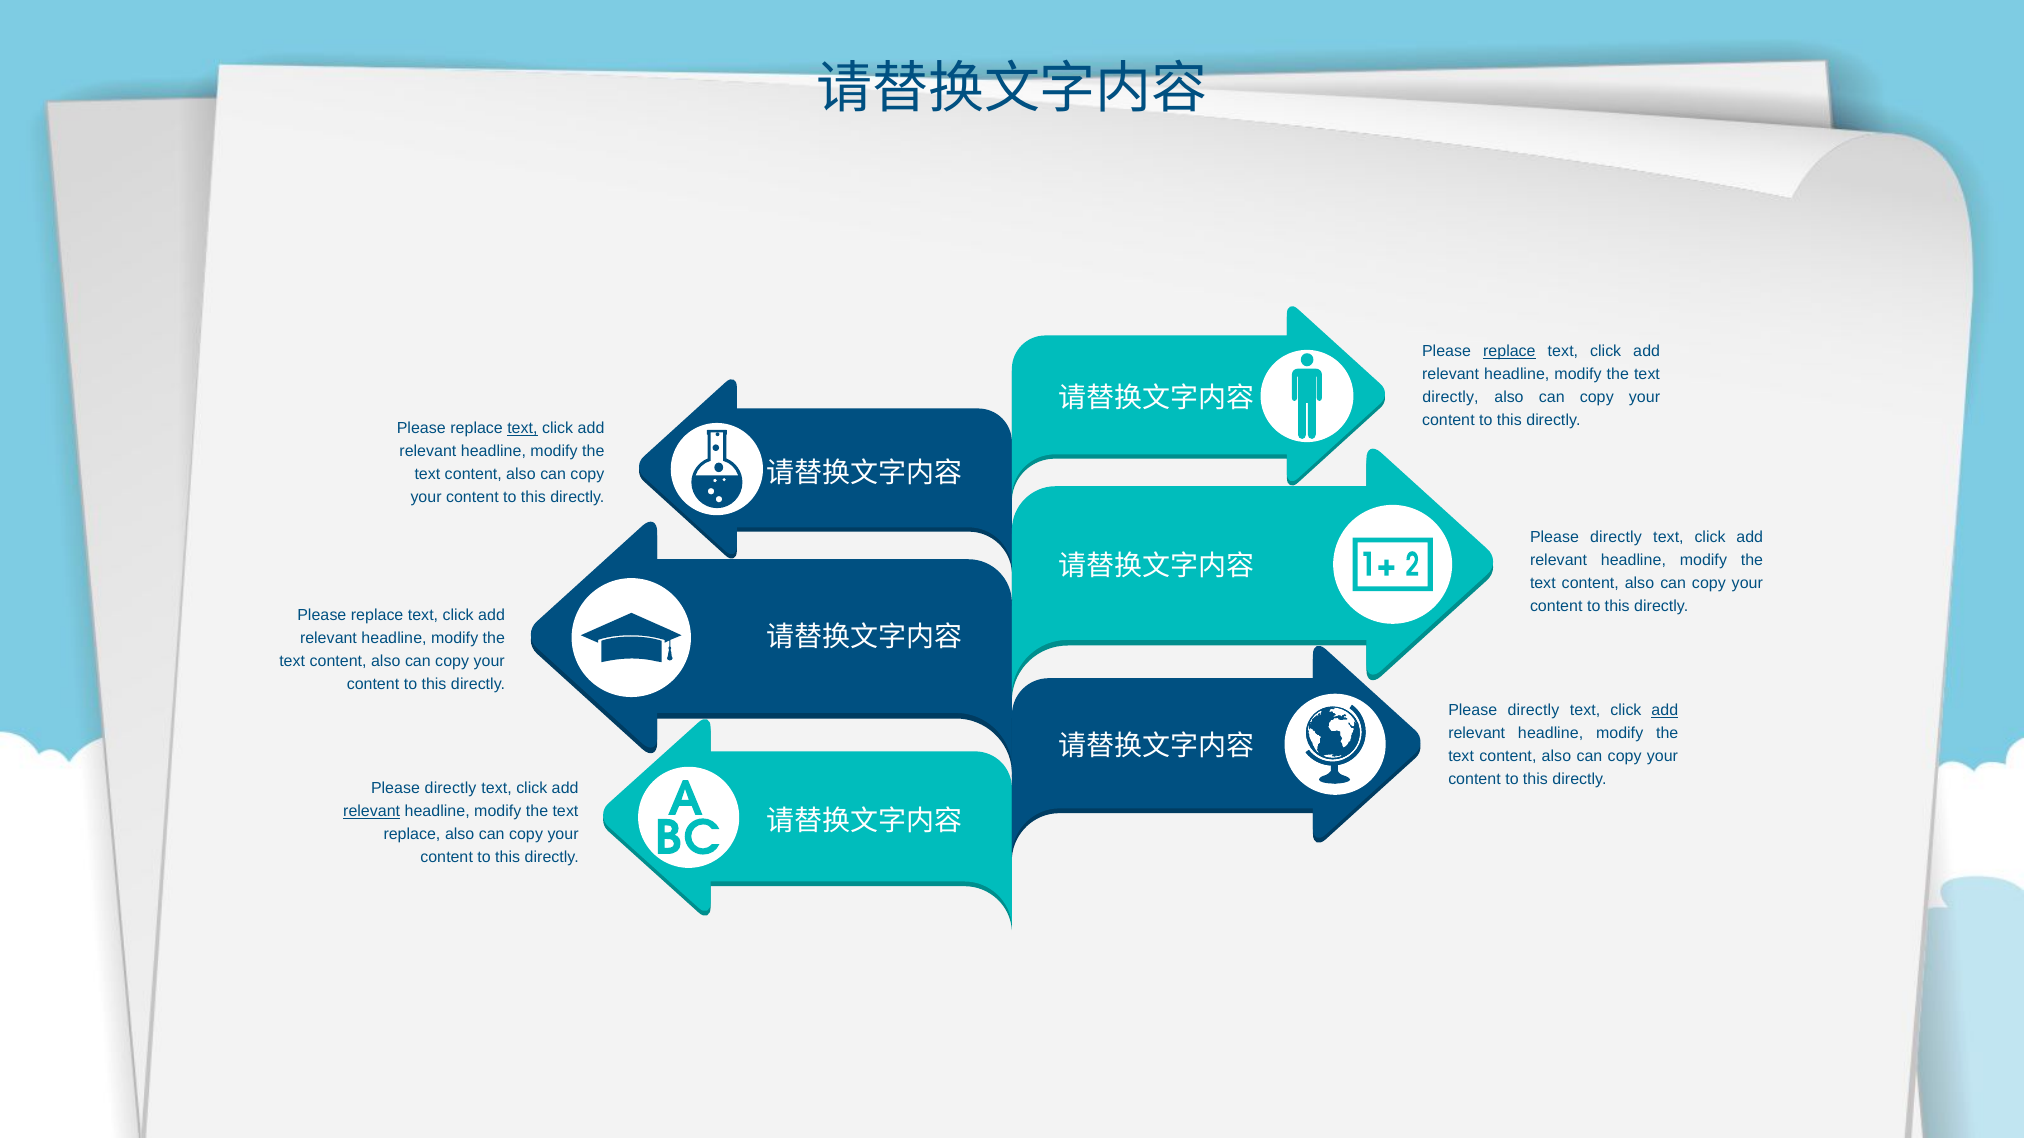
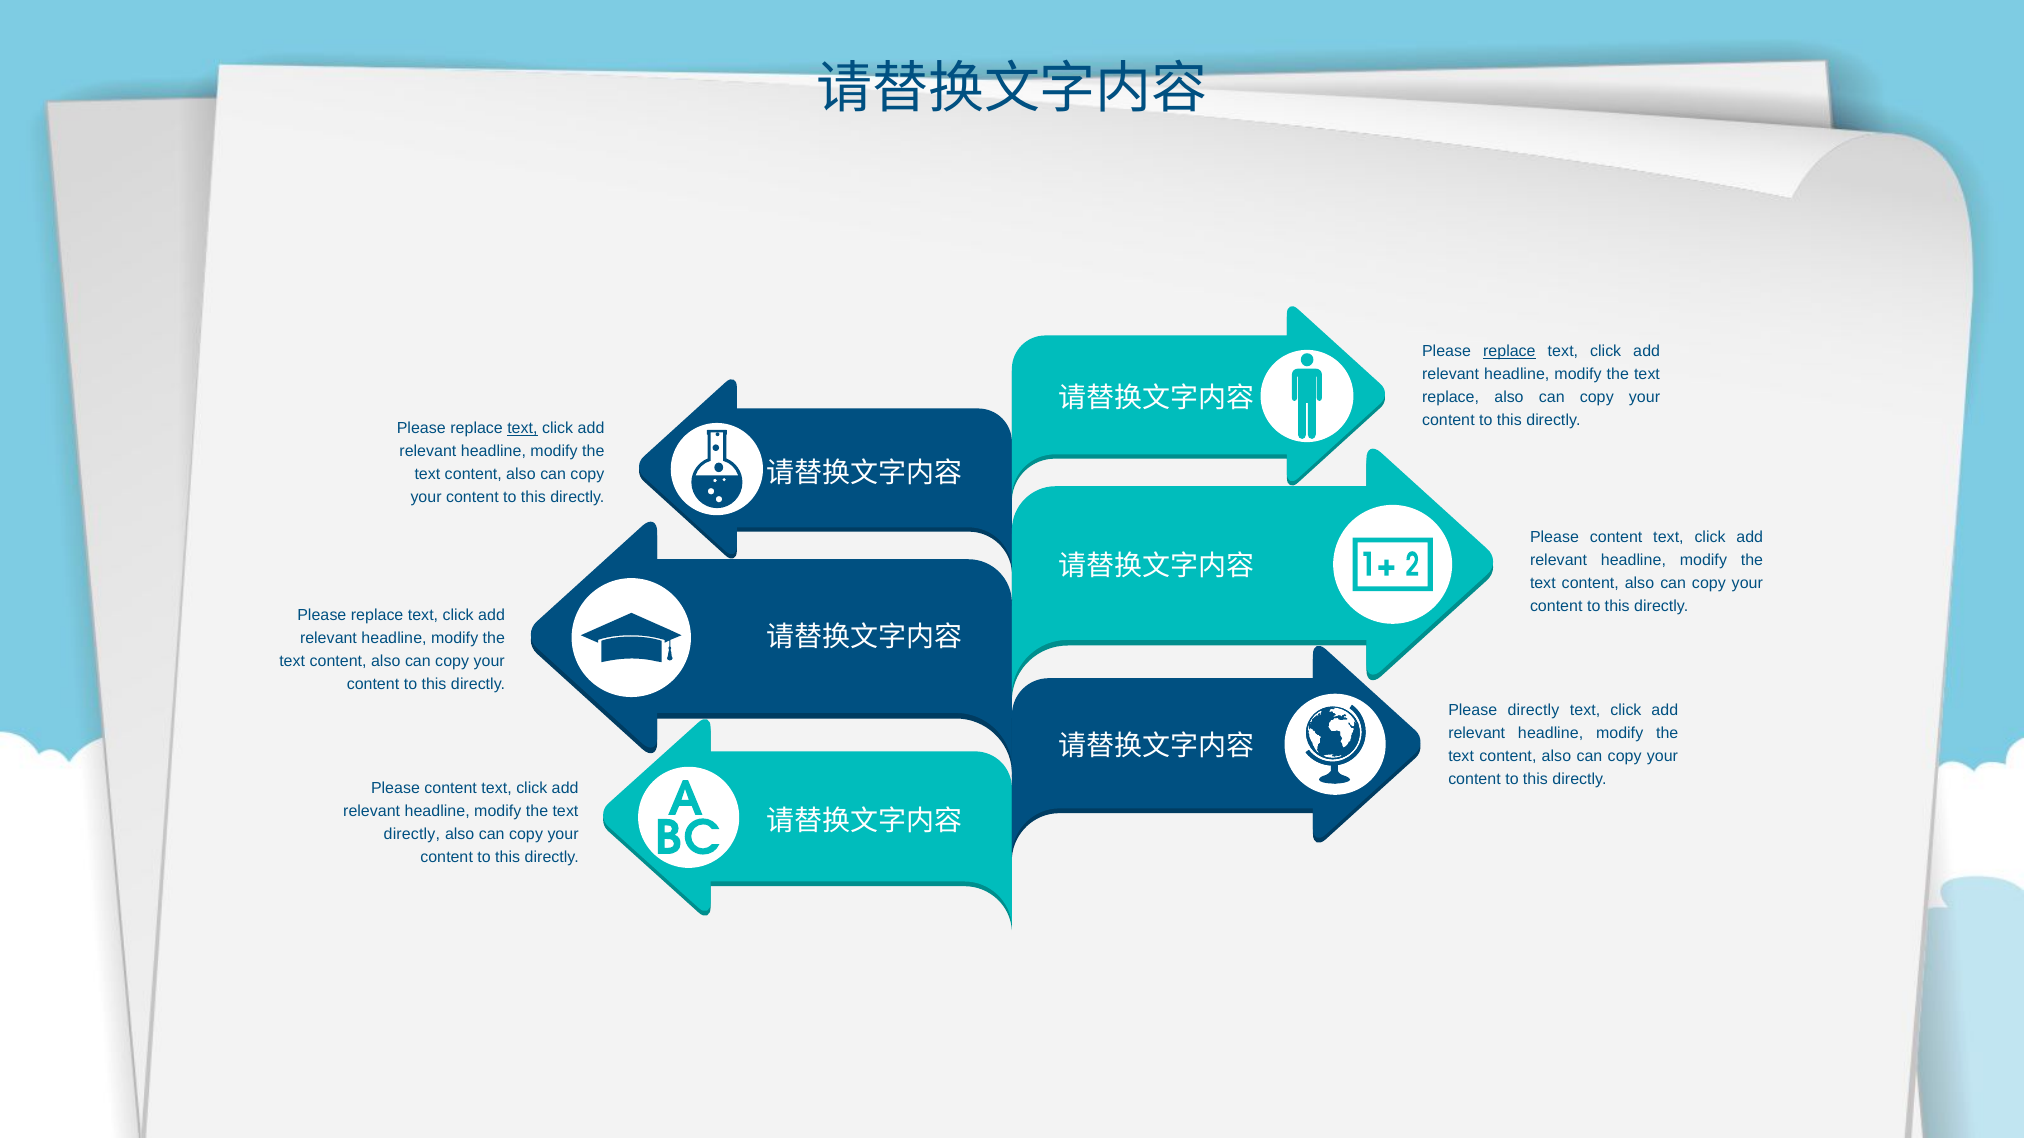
directly at (1451, 397): directly -> replace
directly at (1616, 538): directly -> content
add at (1665, 711) underline: present -> none
directly at (451, 788): directly -> content
relevant at (372, 811) underline: present -> none
replace at (412, 834): replace -> directly
